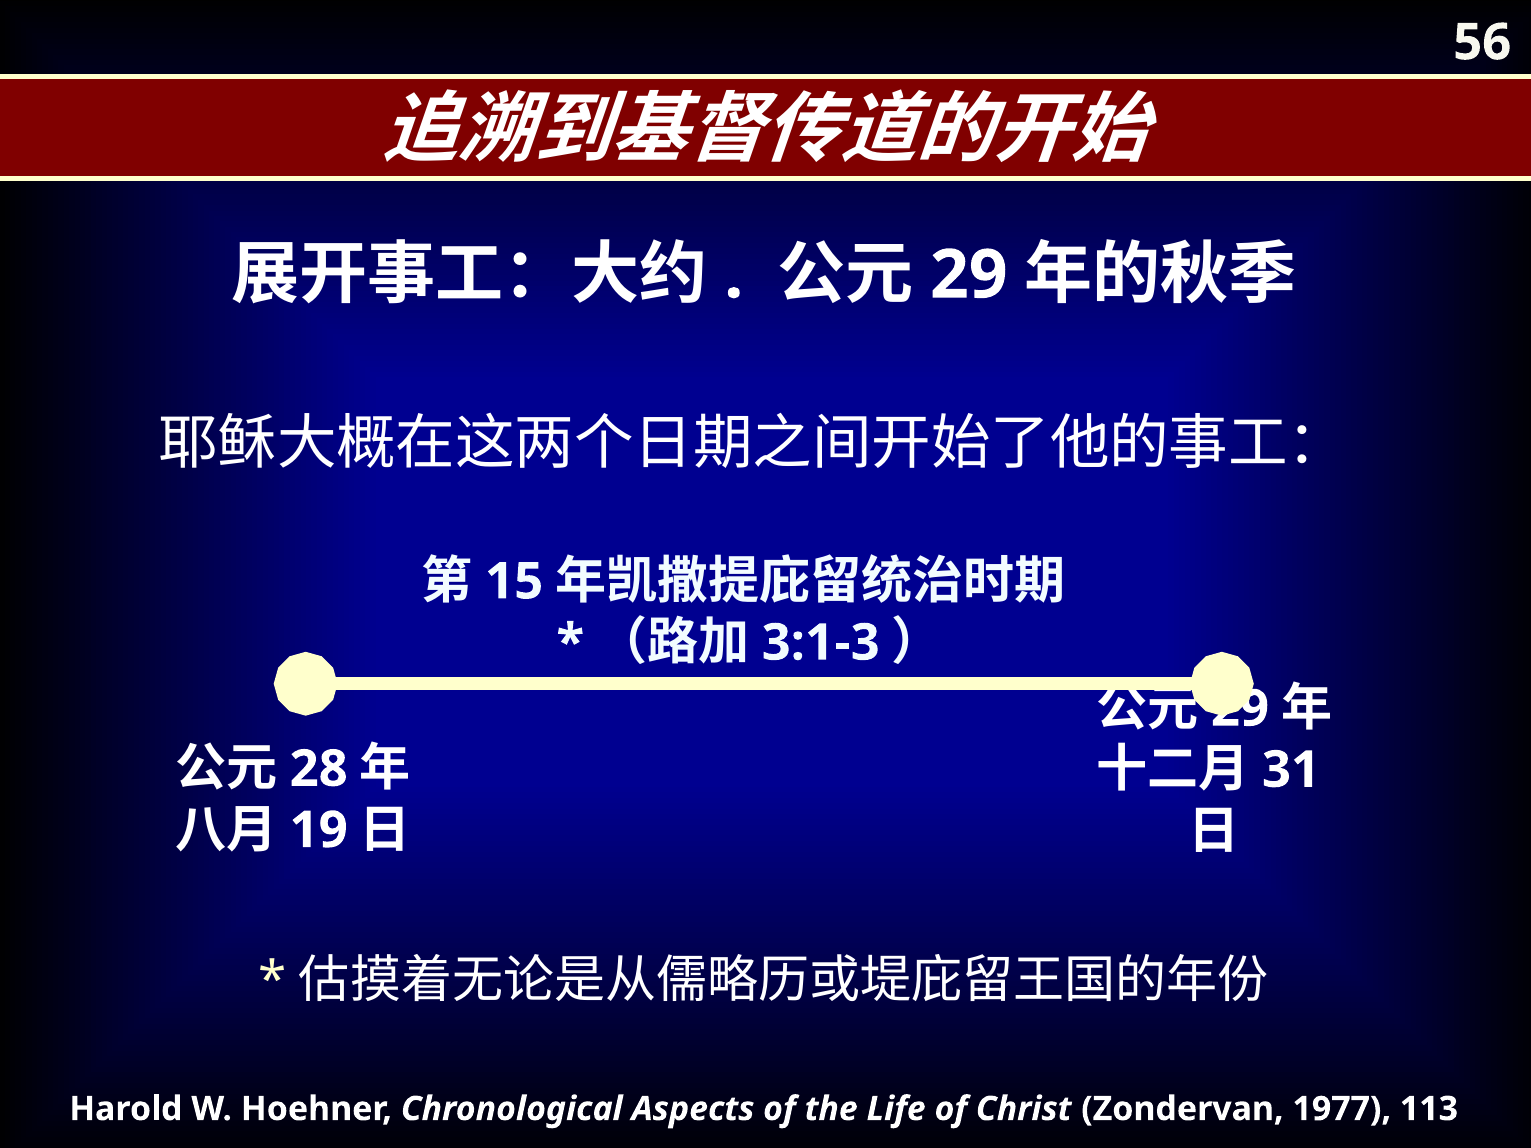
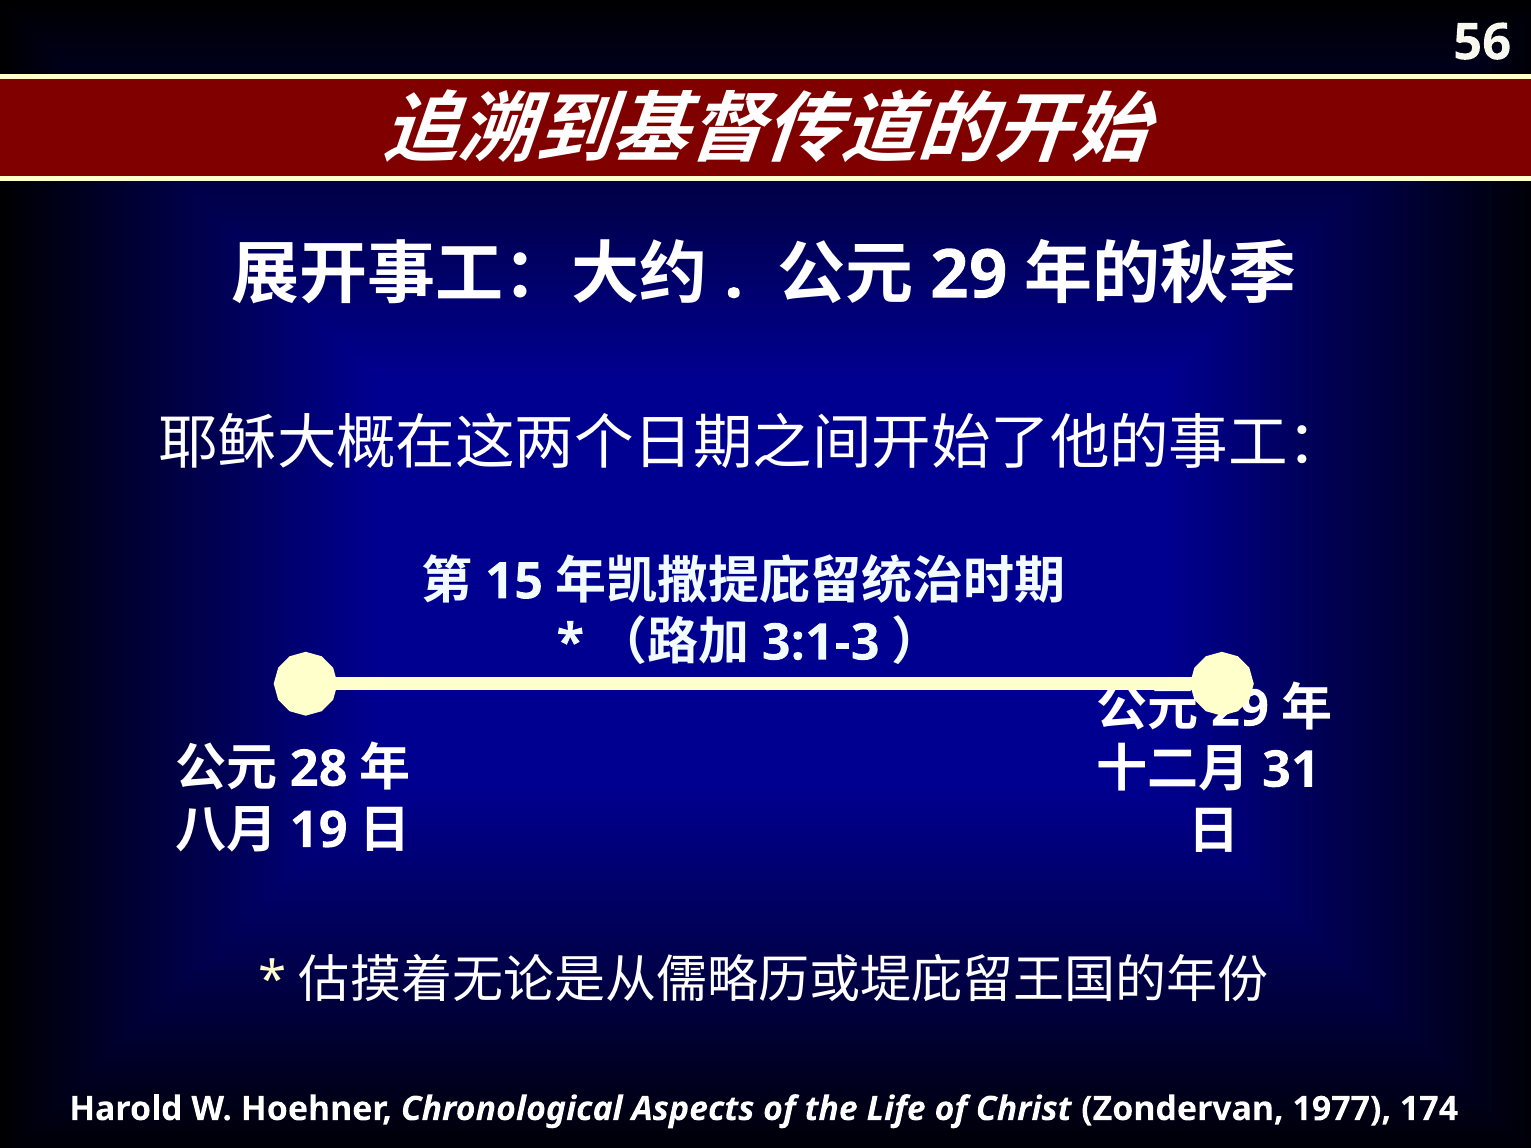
113: 113 -> 174
